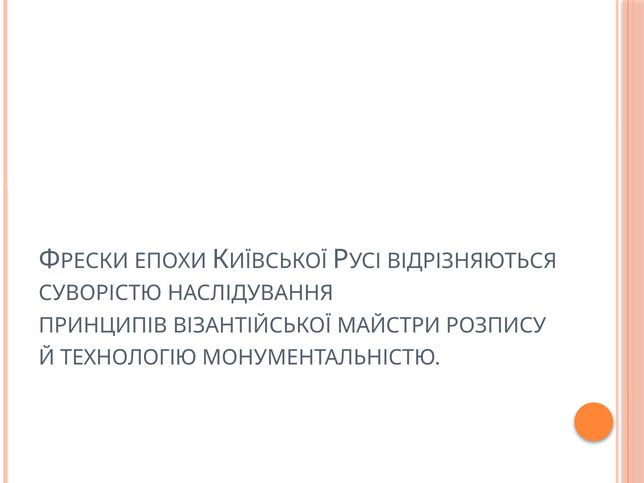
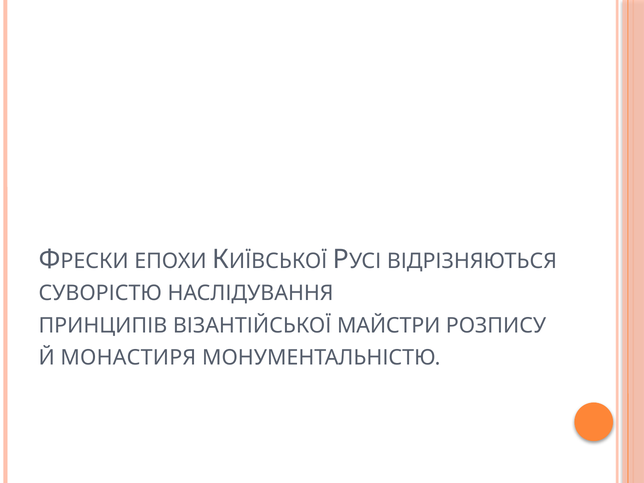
ТЕХНОЛОГІЮ: ТЕХНОЛОГІЮ -> МОНАСТИРЯ
